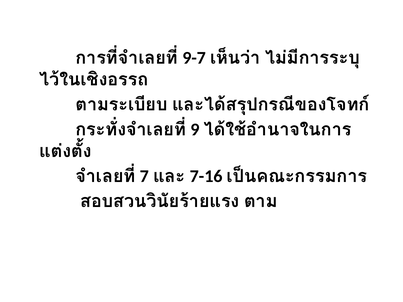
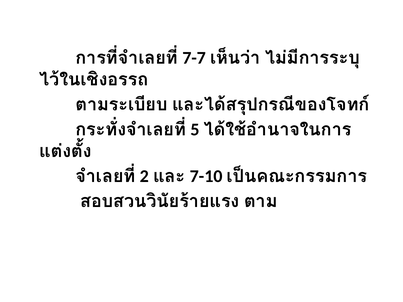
9-7: 9-7 -> 7-7
9: 9 -> 5
7: 7 -> 2
7-16: 7-16 -> 7-10
